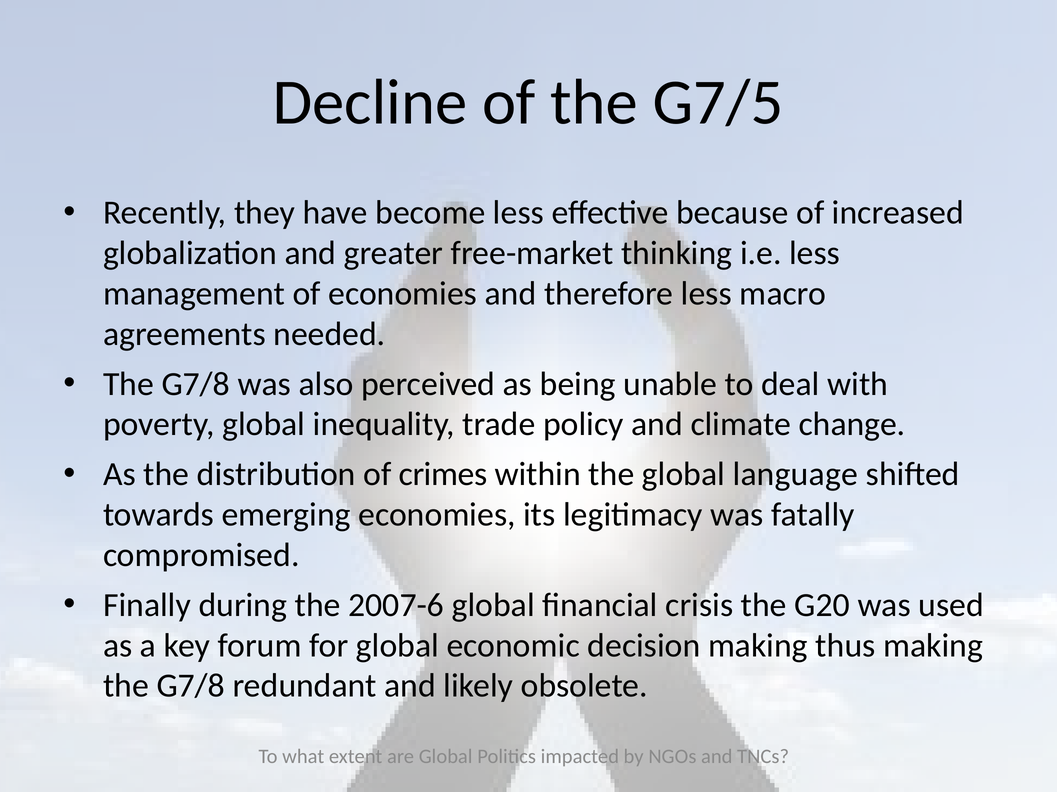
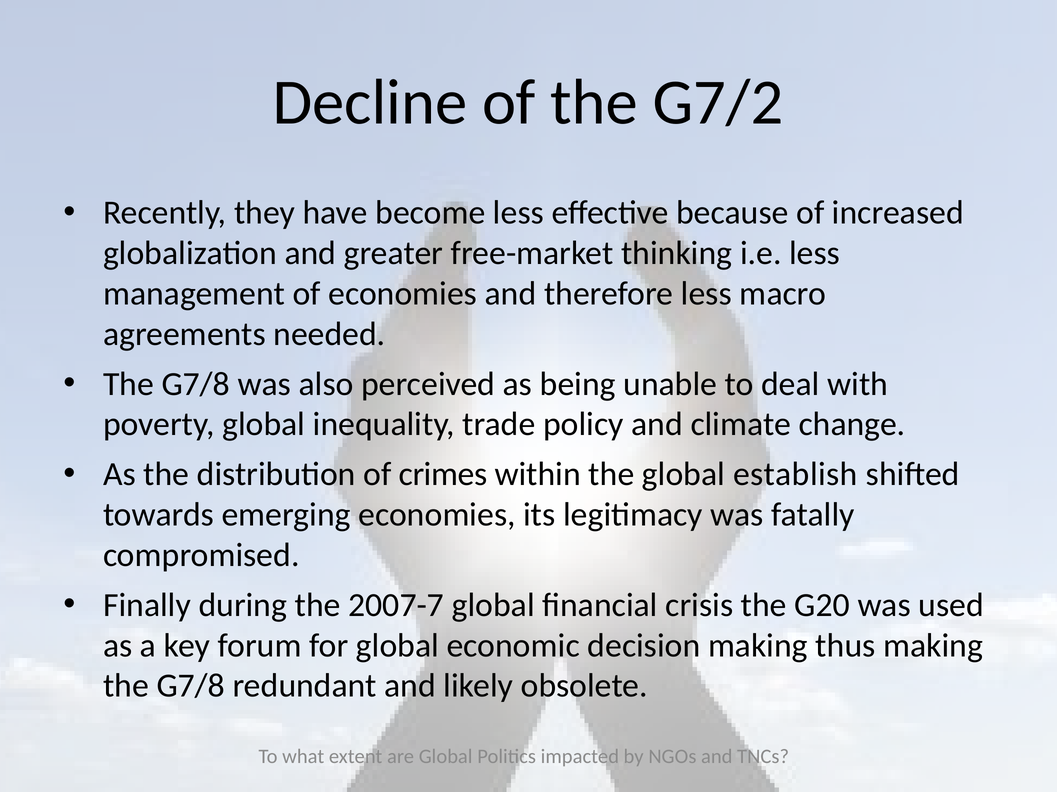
G7/5: G7/5 -> G7/2
language: language -> establish
2007-6: 2007-6 -> 2007-7
